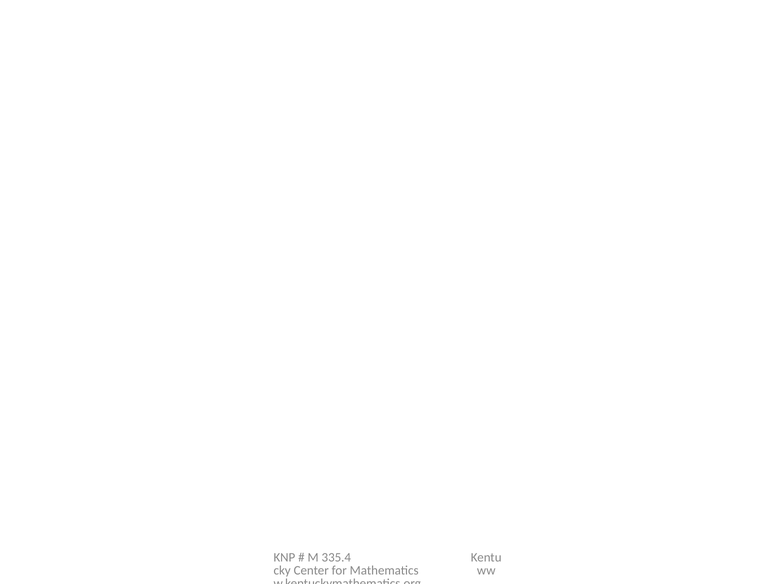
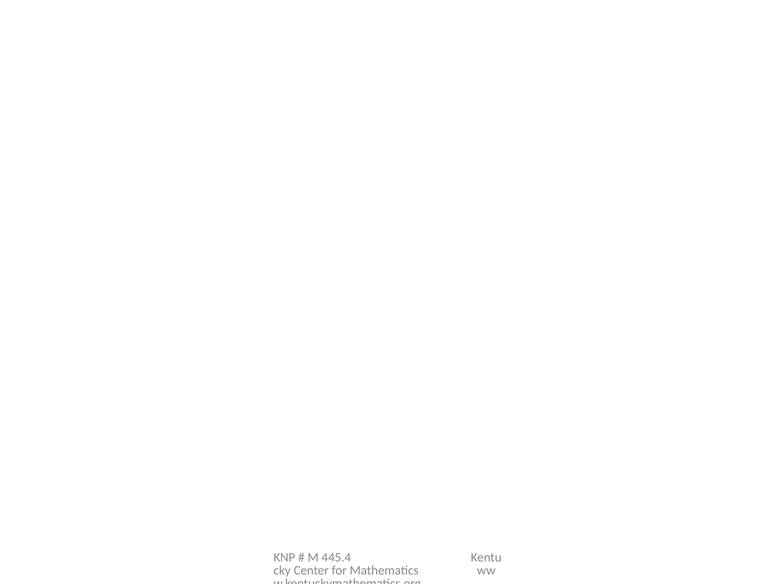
335.4: 335.4 -> 445.4
